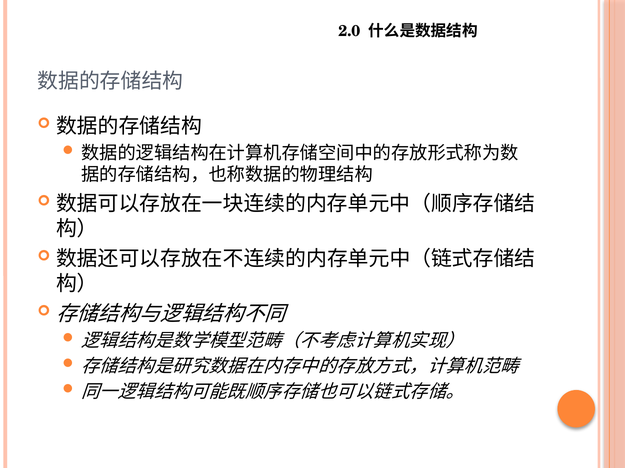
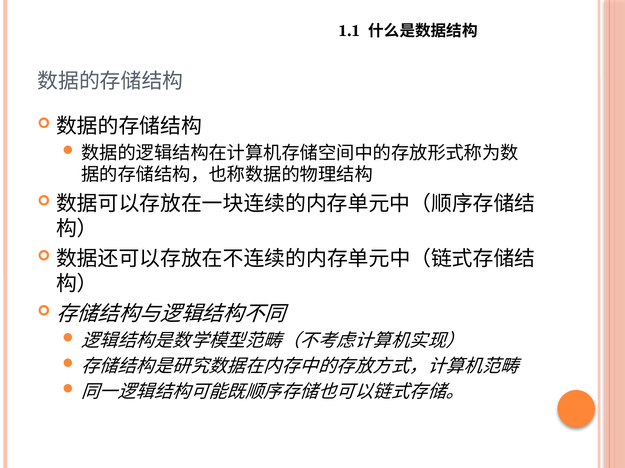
2.0: 2.0 -> 1.1
